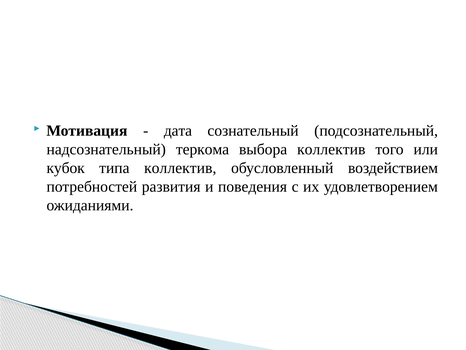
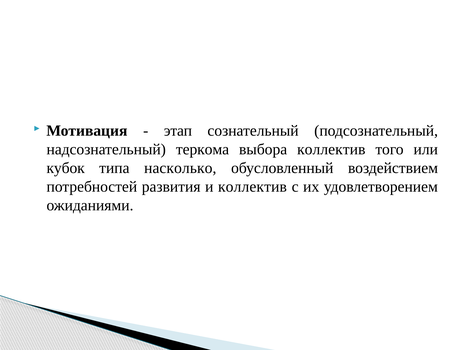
дата: дата -> этап
типа коллектив: коллектив -> насколько
и поведения: поведения -> коллектив
